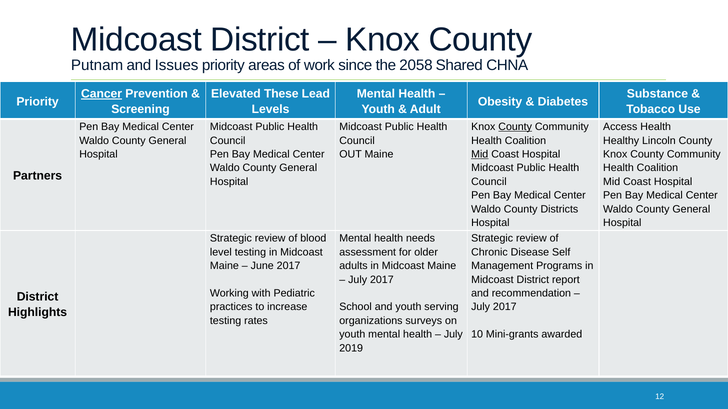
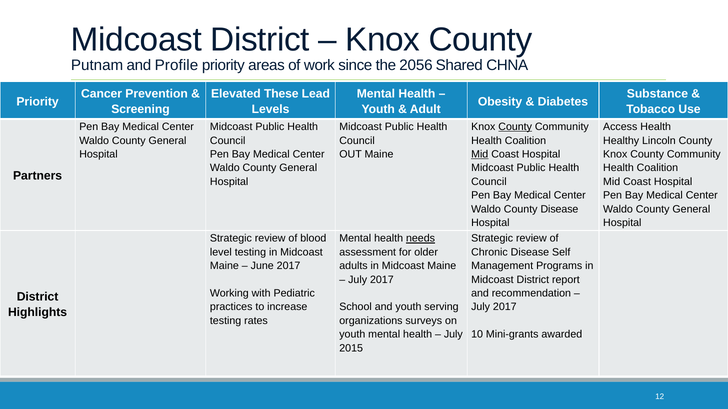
Issues: Issues -> Profile
2058: 2058 -> 2056
Cancer underline: present -> none
County Districts: Districts -> Disease
needs underline: none -> present
2019: 2019 -> 2015
